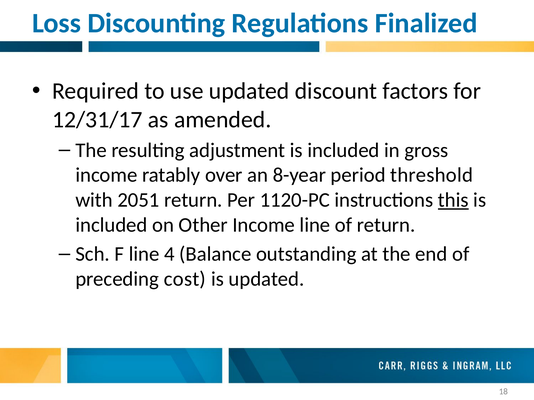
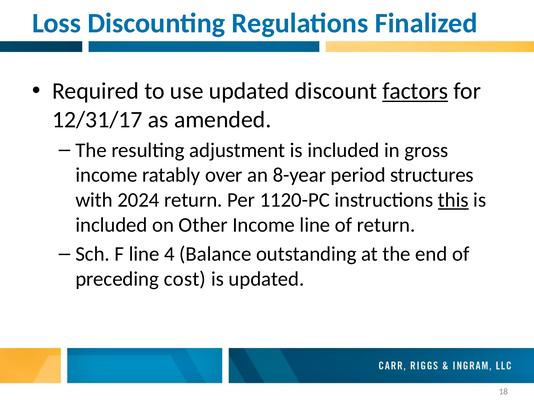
factors underline: none -> present
threshold: threshold -> structures
2051: 2051 -> 2024
